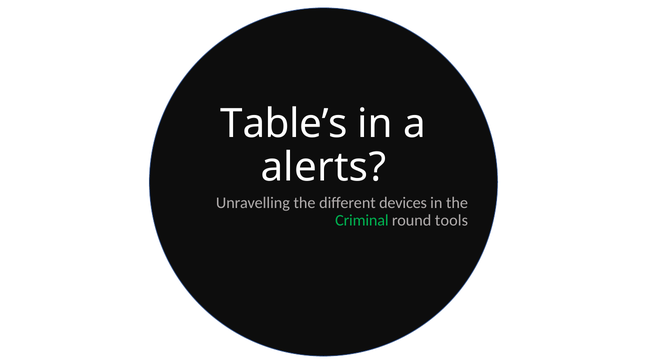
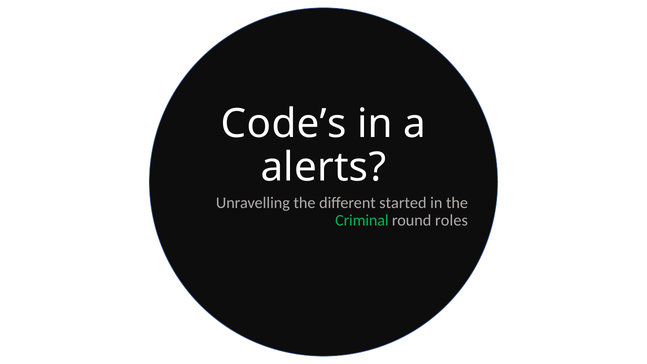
Table’s: Table’s -> Code’s
devices: devices -> started
tools: tools -> roles
